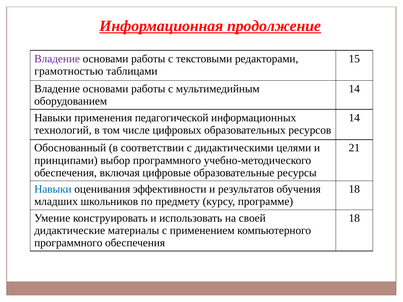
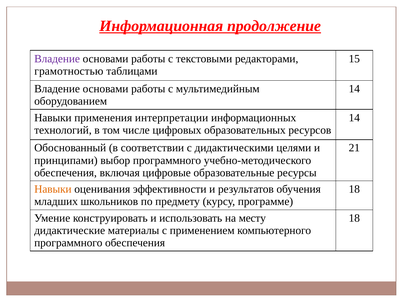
педагогической: педагогической -> интерпретации
Навыки at (53, 189) colour: blue -> orange
своей: своей -> месту
